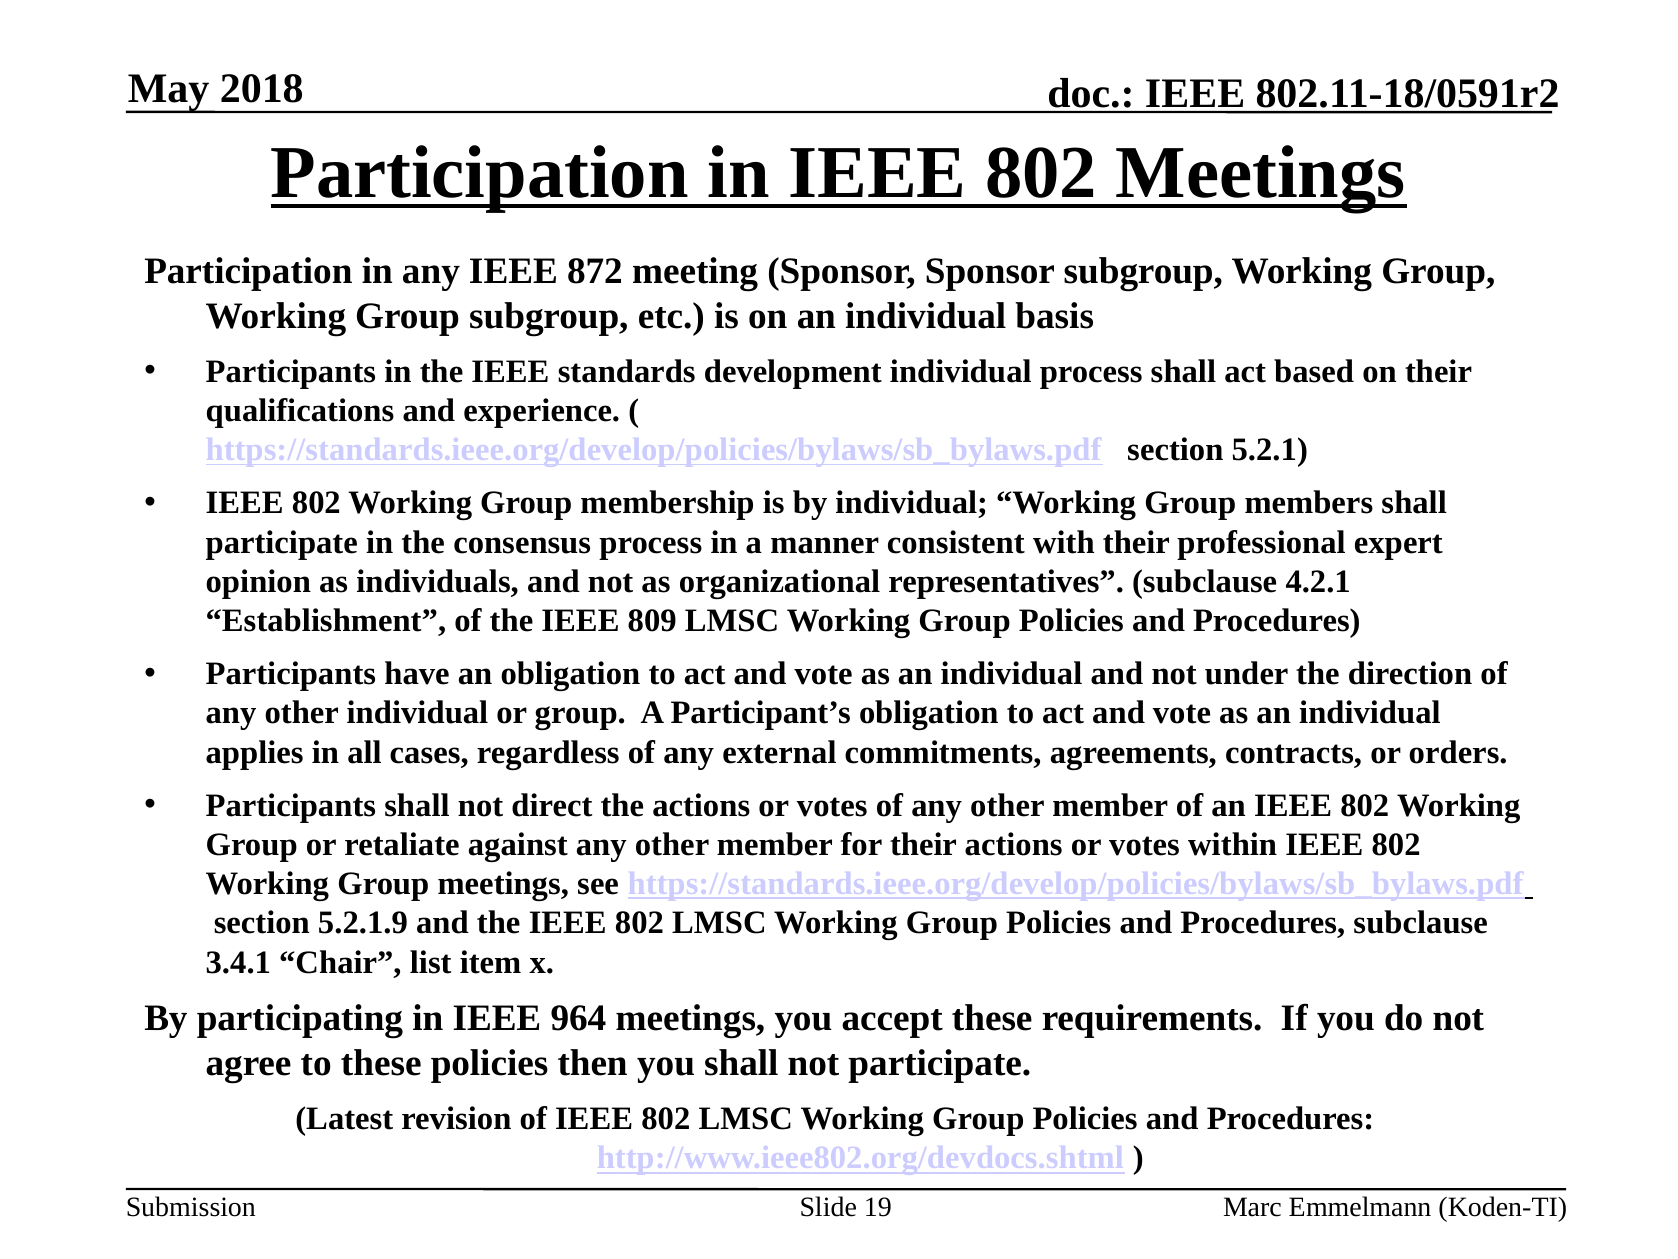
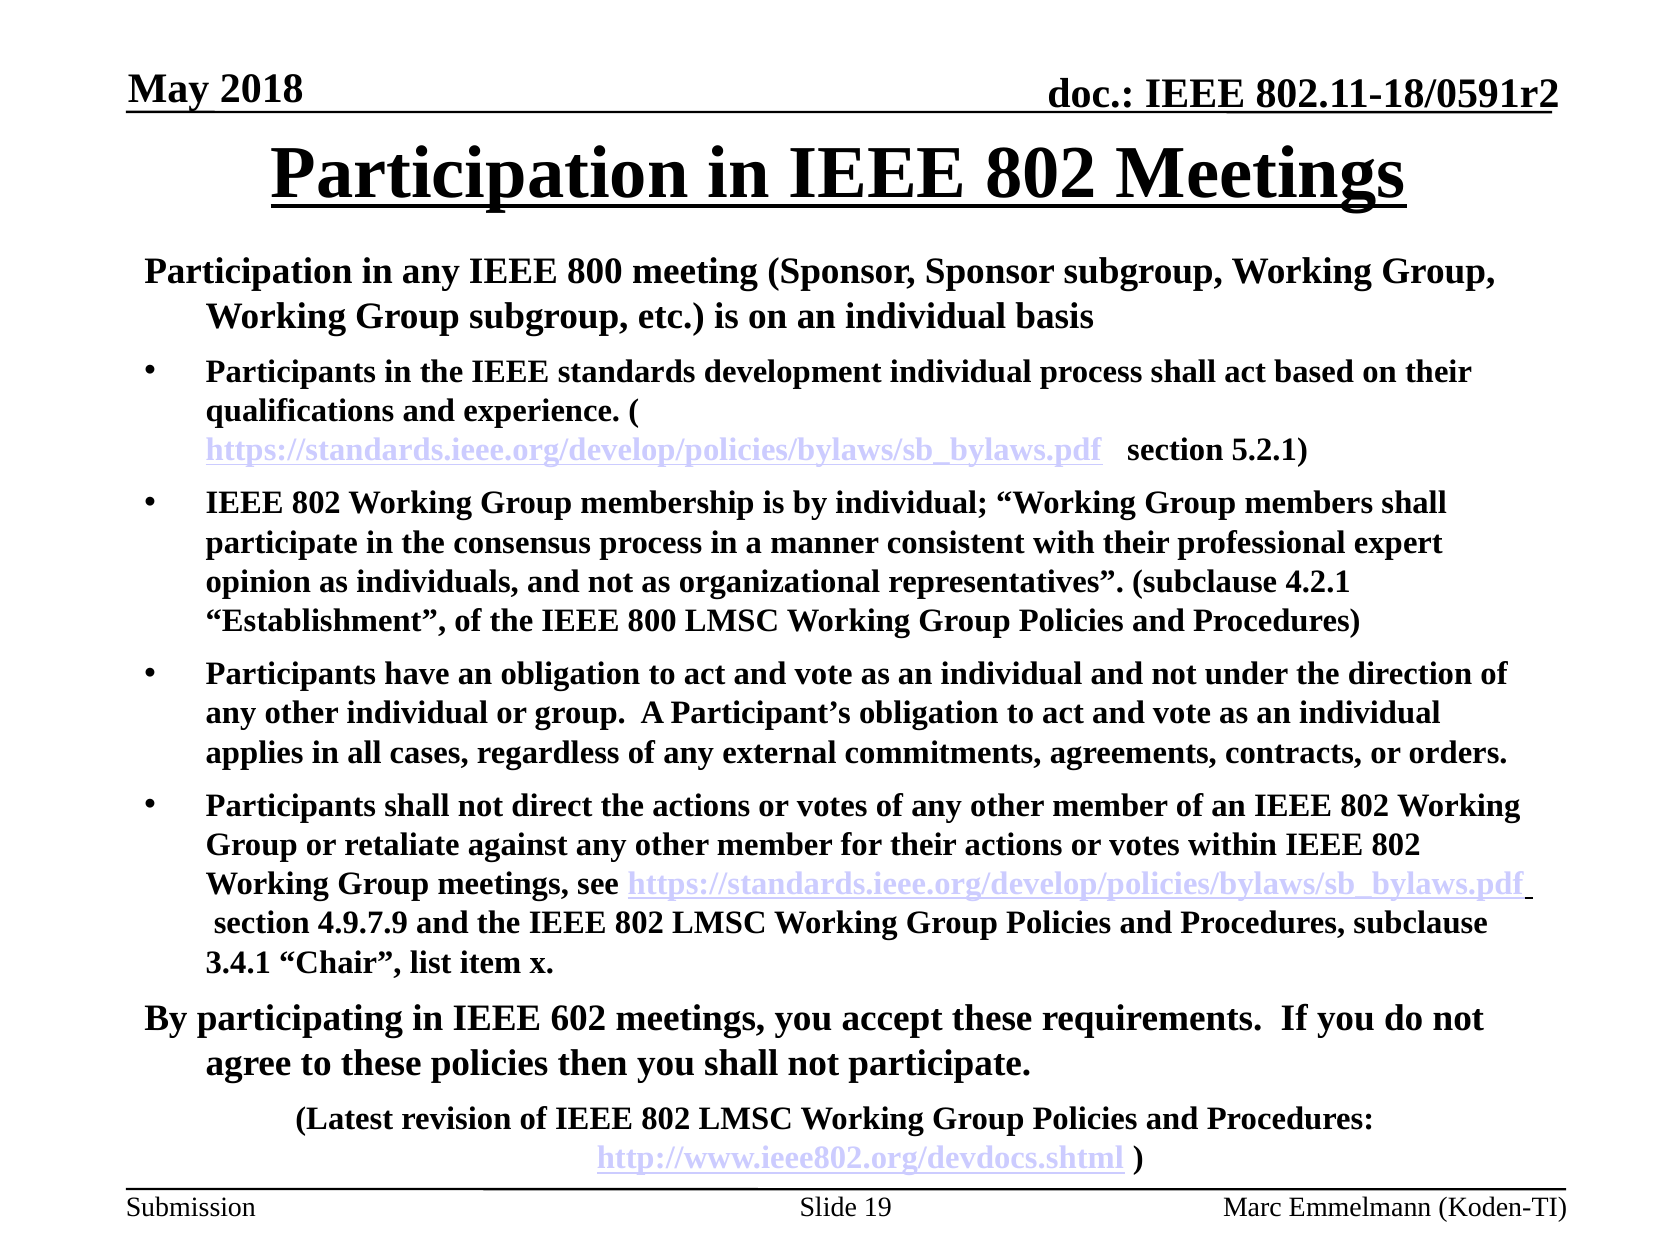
any IEEE 872: 872 -> 800
the IEEE 809: 809 -> 800
5.2.1.9: 5.2.1.9 -> 4.9.7.9
964: 964 -> 602
